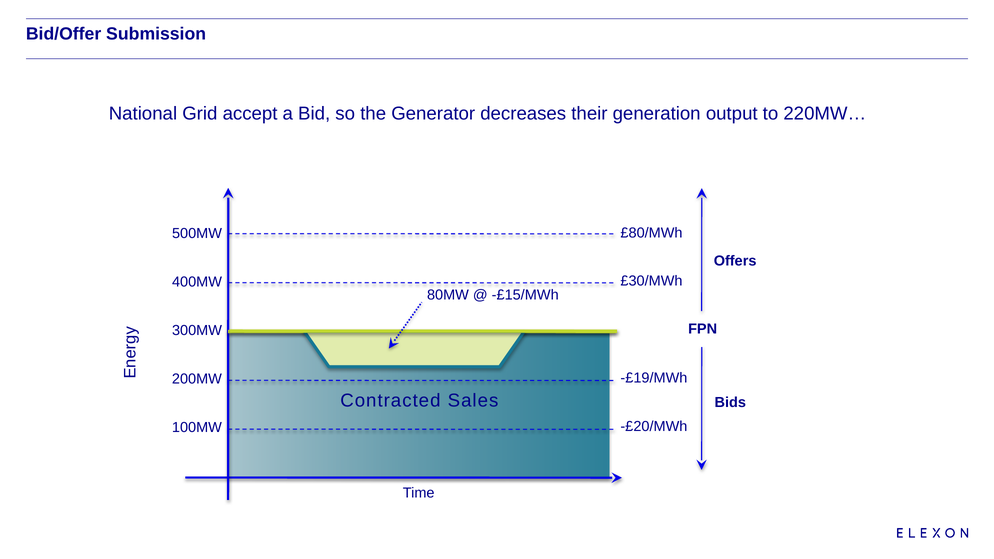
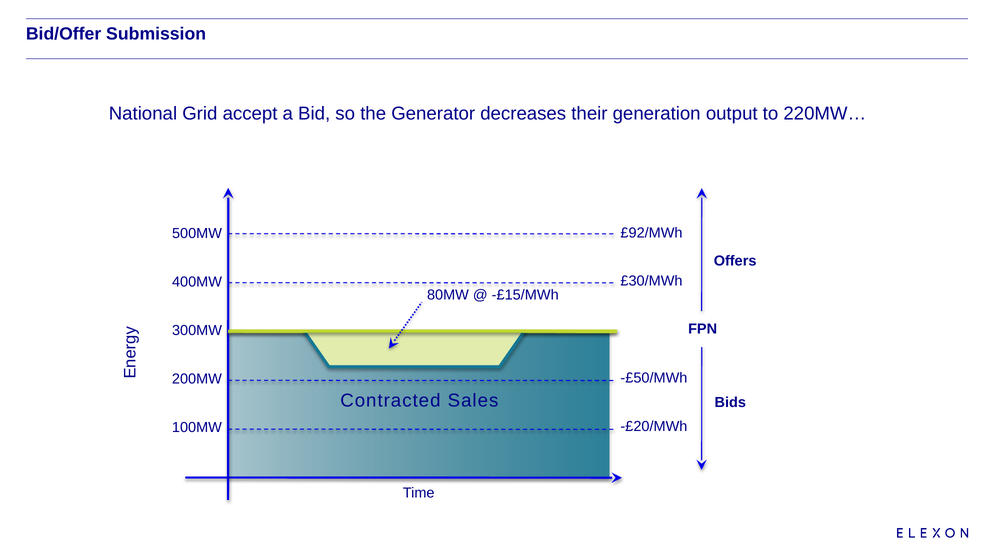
£80/MWh: £80/MWh -> £92/MWh
-£19/MWh: -£19/MWh -> -£50/MWh
